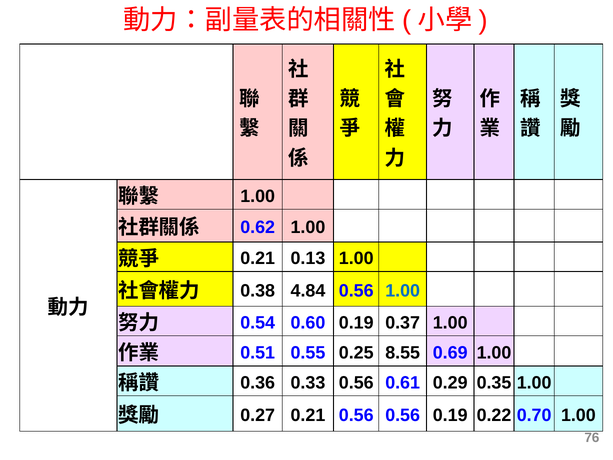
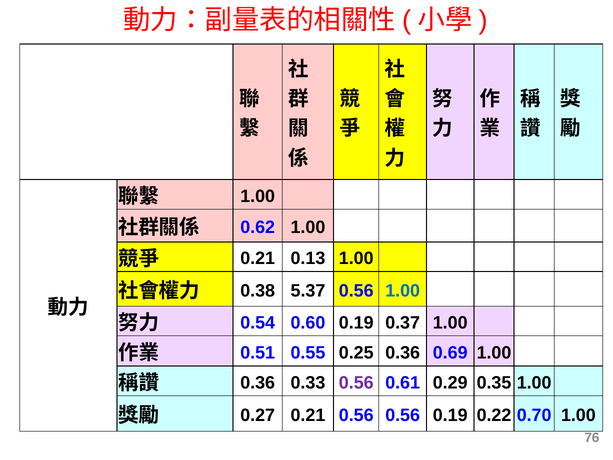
4.84: 4.84 -> 5.37
0.25 8.55: 8.55 -> 0.36
0.56 at (356, 382) colour: black -> purple
